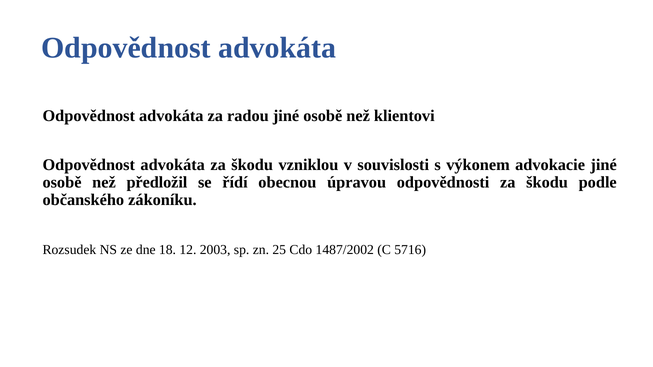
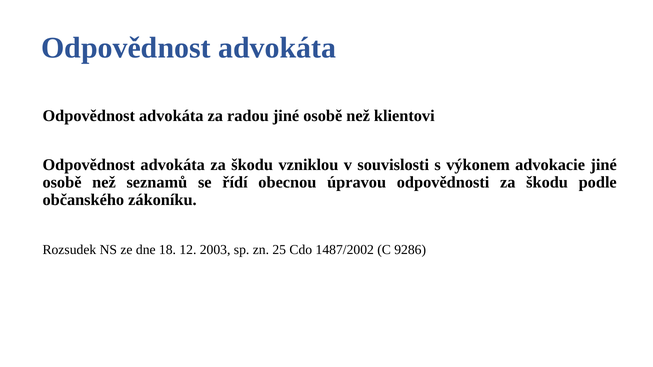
předložil: předložil -> seznamů
5716: 5716 -> 9286
